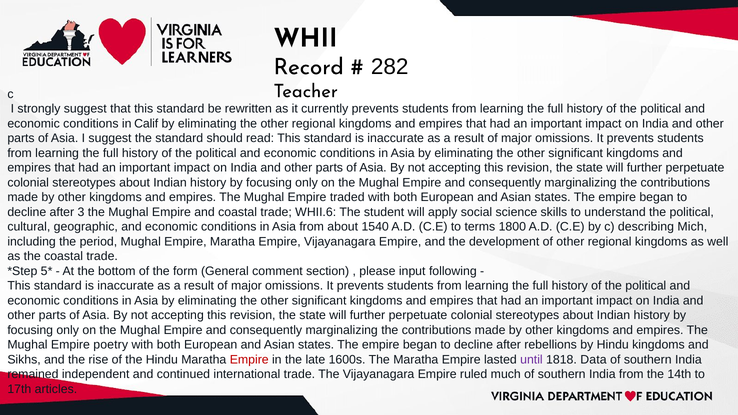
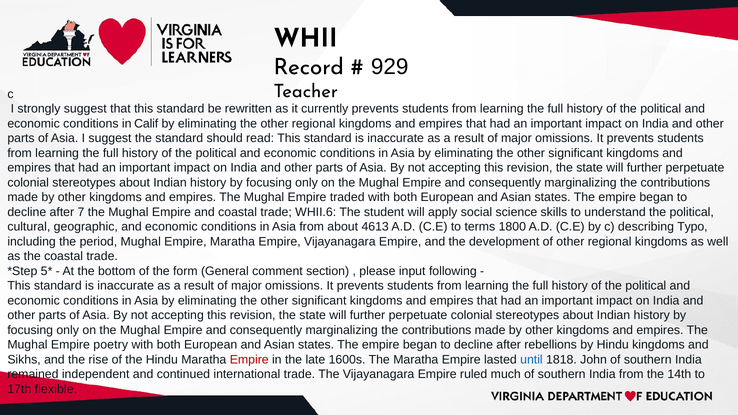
282: 282 -> 929
3: 3 -> 7
1540: 1540 -> 4613
Mich: Mich -> Typo
until colour: purple -> blue
Data: Data -> John
articles: articles -> flexible
